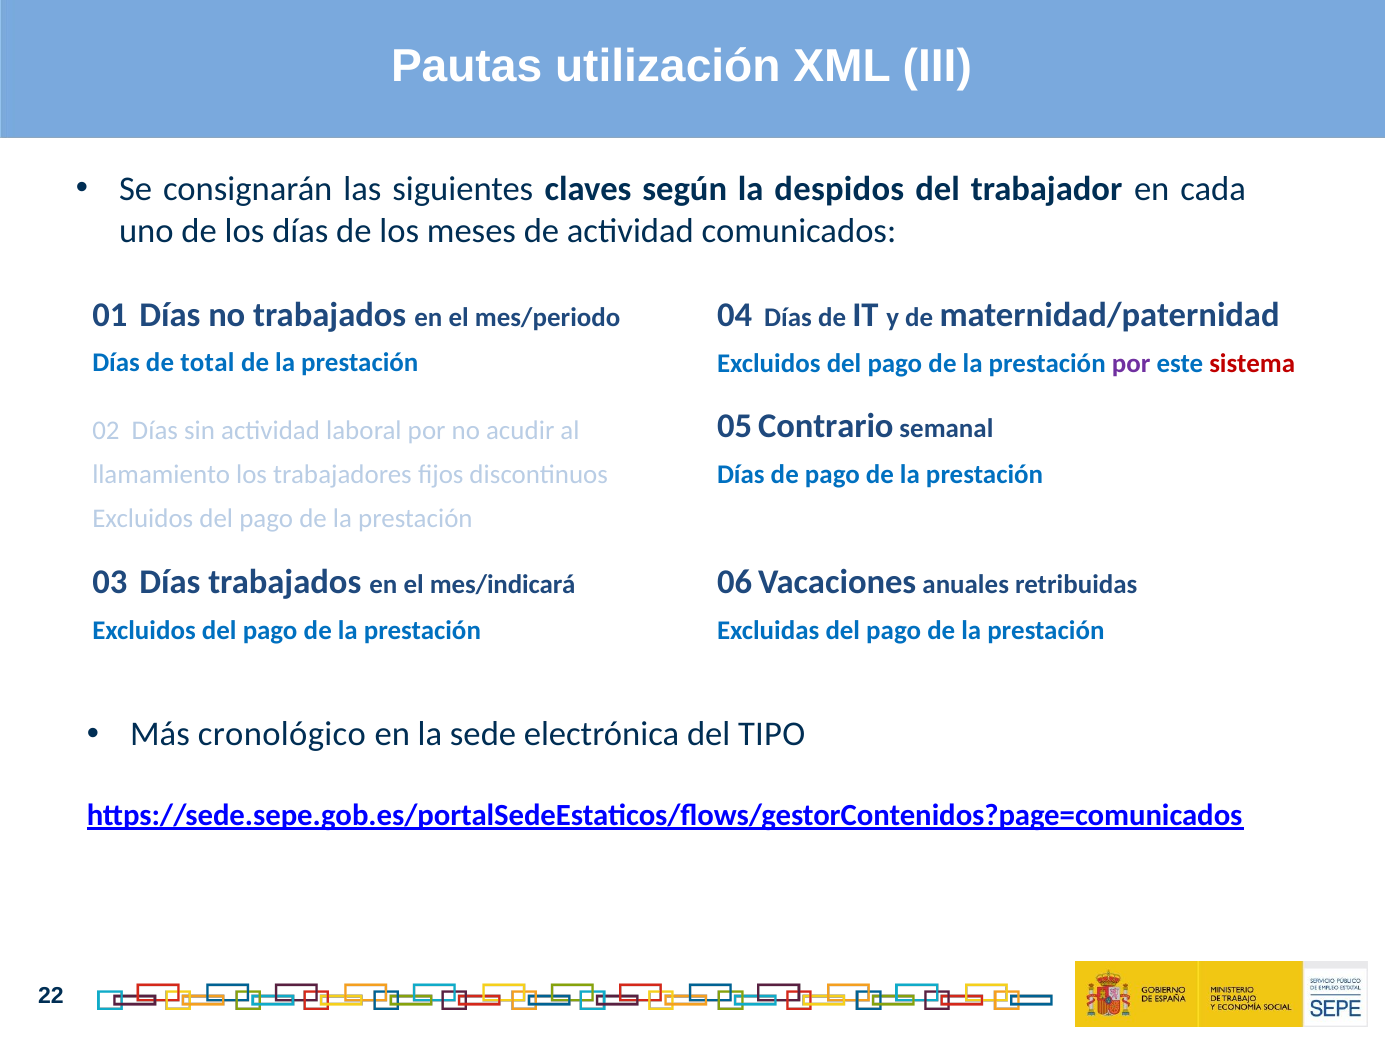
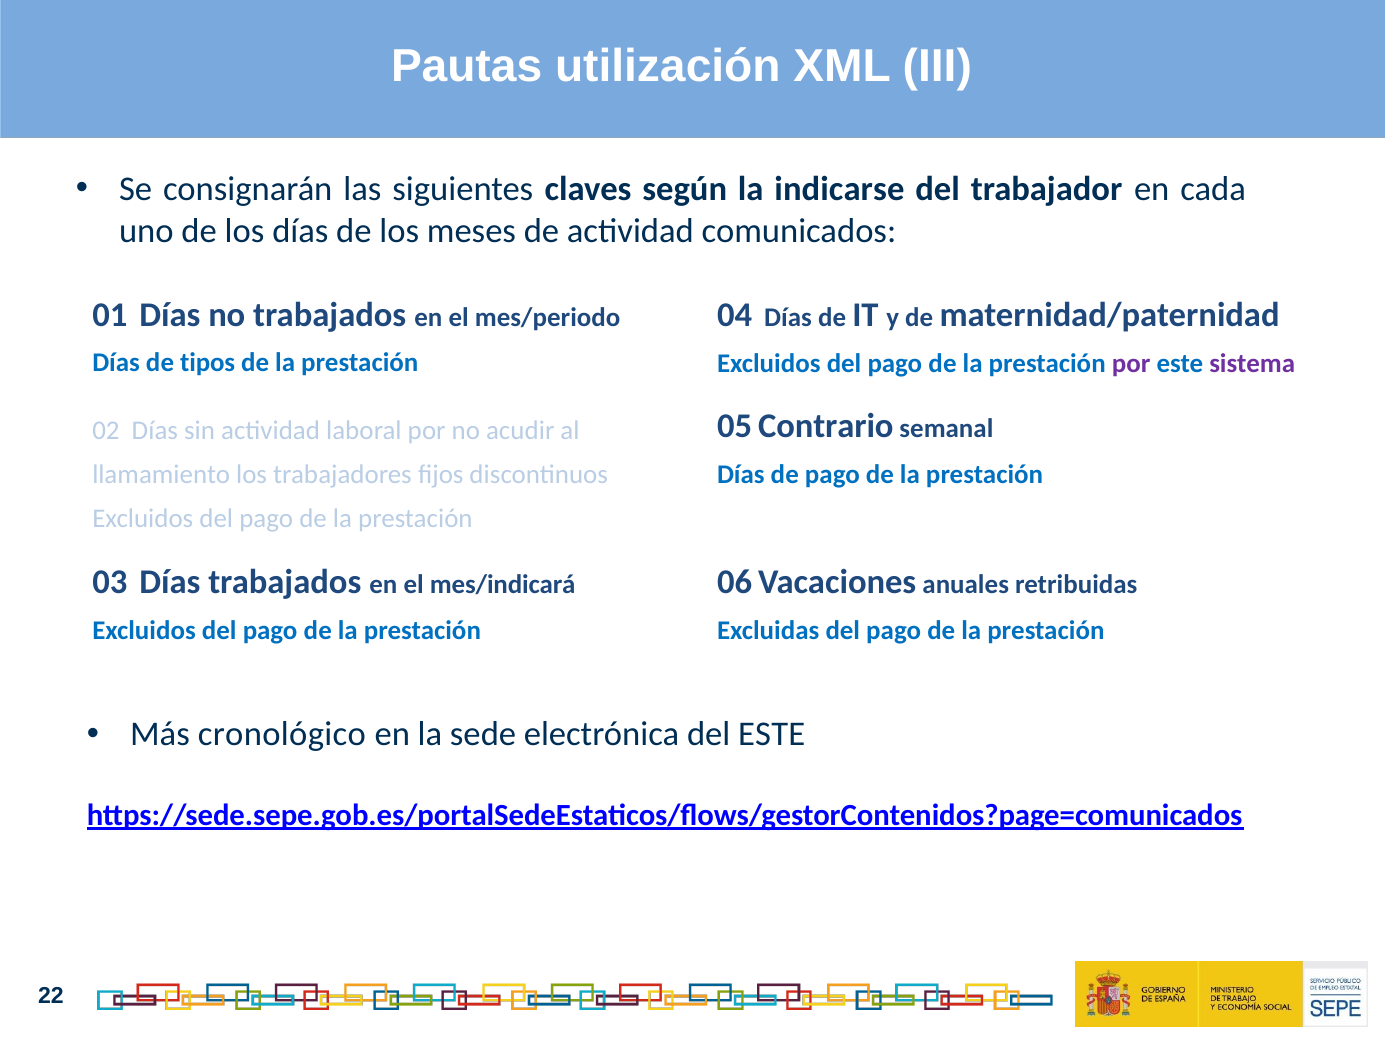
despidos: despidos -> indicarse
total: total -> tipos
sistema colour: red -> purple
del TIPO: TIPO -> ESTE
